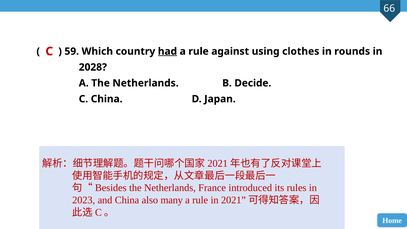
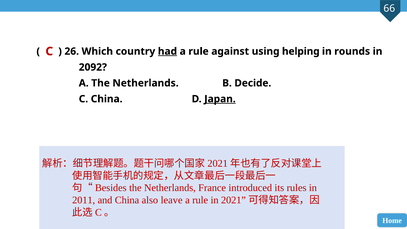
59: 59 -> 26
clothes: clothes -> helping
2028: 2028 -> 2092
Japan underline: none -> present
2023: 2023 -> 2011
many: many -> leave
